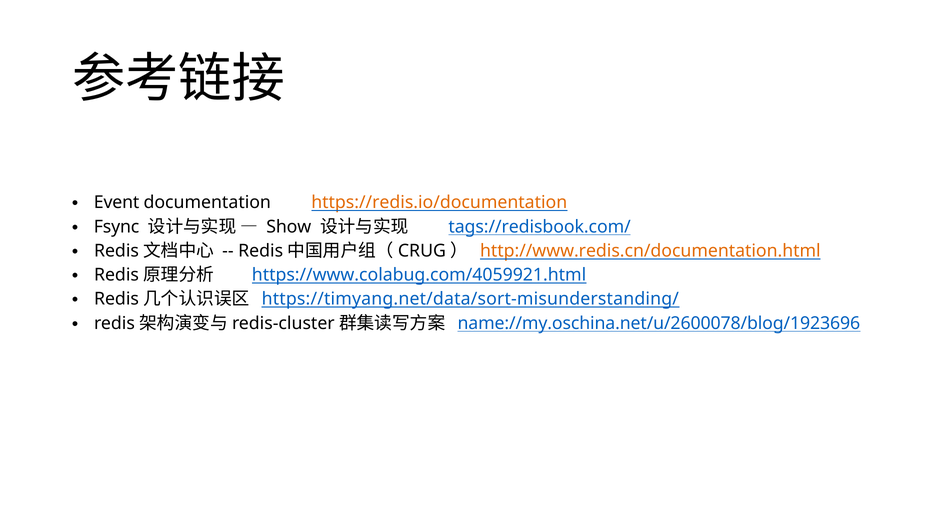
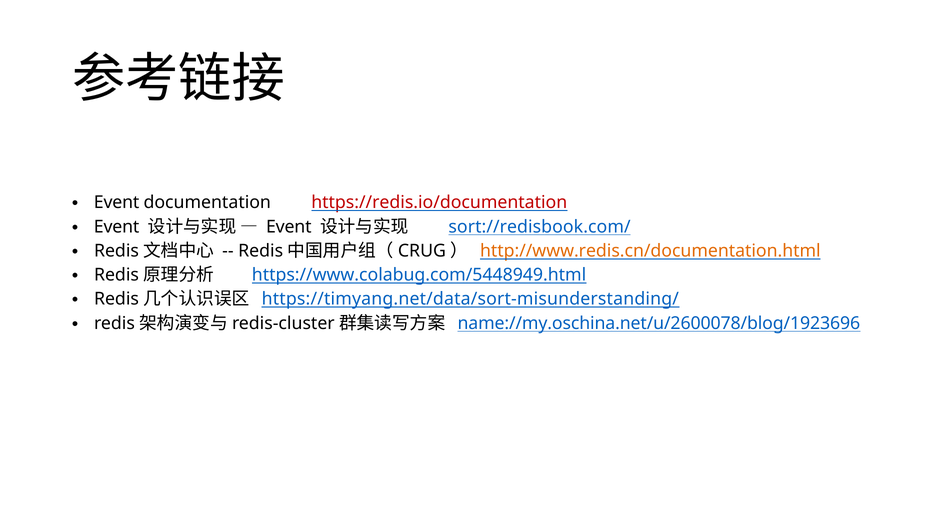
https://redis.io/documentation colour: orange -> red
Fsync at (117, 227): Fsync -> Event
Show at (289, 227): Show -> Event
tags://redisbook.com/: tags://redisbook.com/ -> sort://redisbook.com/
https://www.colabug.com/4059921.html: https://www.colabug.com/4059921.html -> https://www.colabug.com/5448949.html
